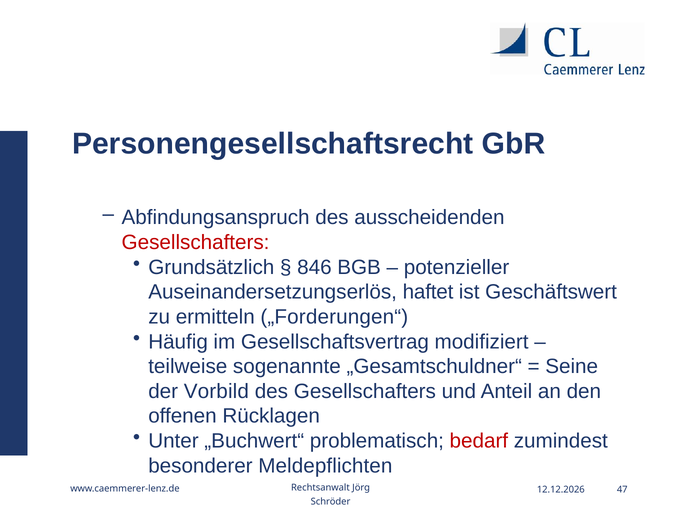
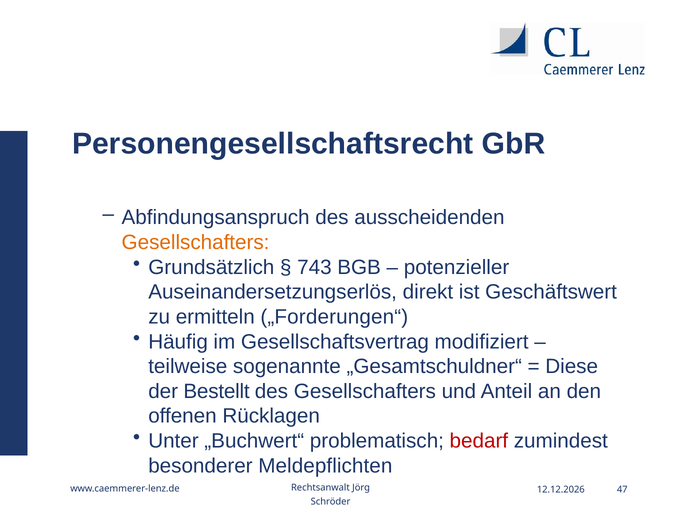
Gesellschafters at (196, 242) colour: red -> orange
846: 846 -> 743
haftet: haftet -> direkt
Seine: Seine -> Diese
Vorbild: Vorbild -> Bestellt
